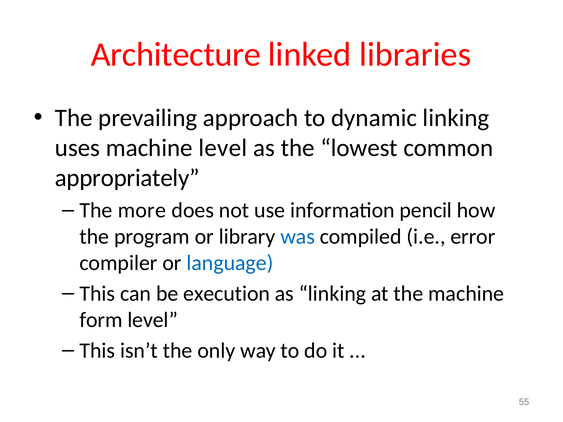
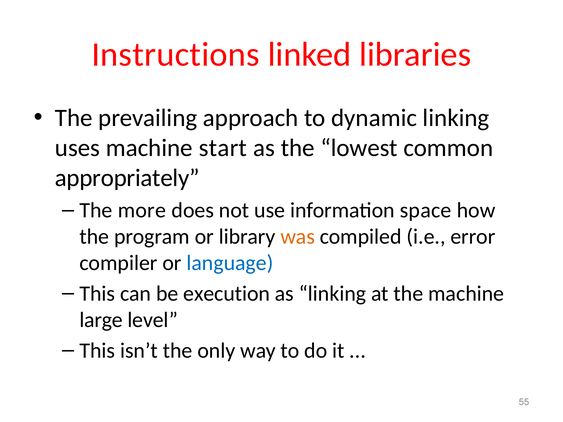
Architecture: Architecture -> Instructions
machine level: level -> start
pencil: pencil -> space
was colour: blue -> orange
form: form -> large
